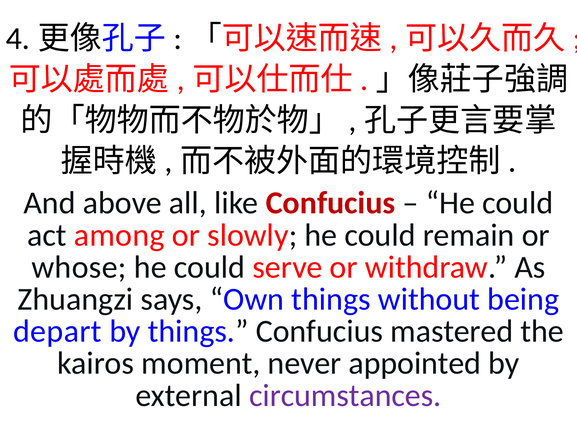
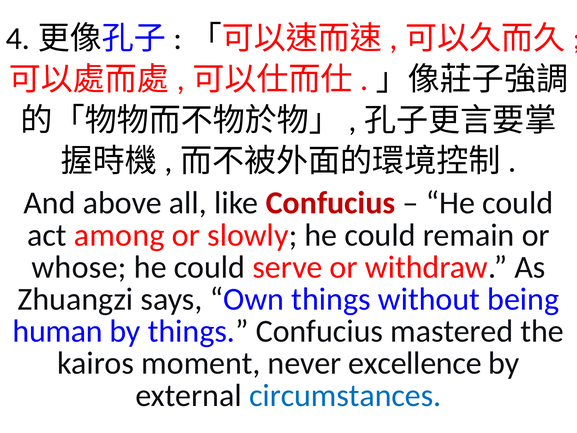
depart: depart -> human
appointed: appointed -> excellence
circumstances colour: purple -> blue
